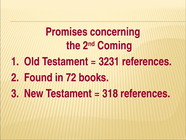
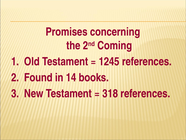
3231: 3231 -> 1245
72: 72 -> 14
